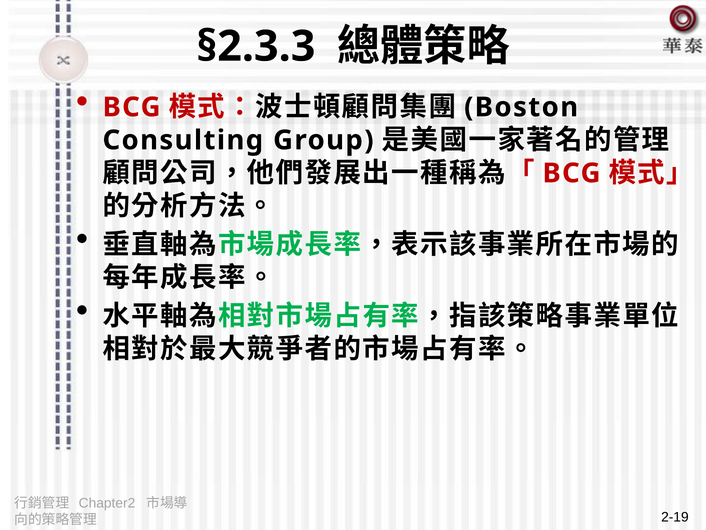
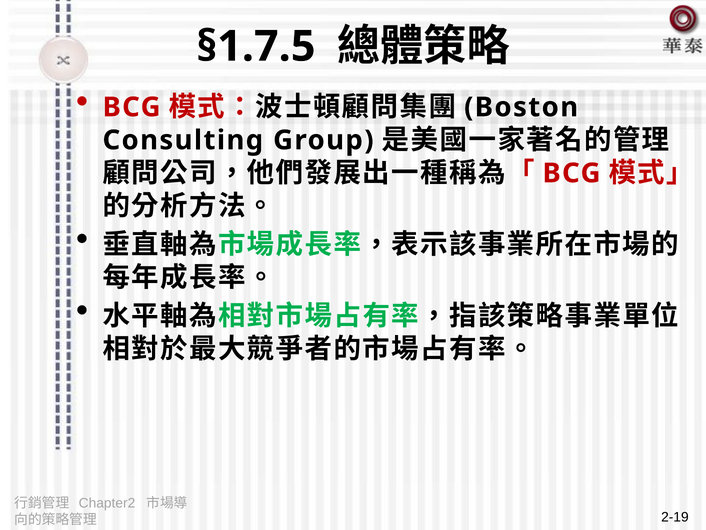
§2.3.3: §2.3.3 -> §1.7.5
